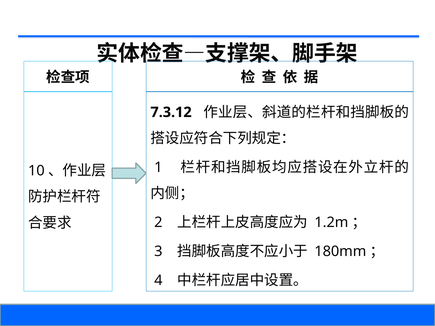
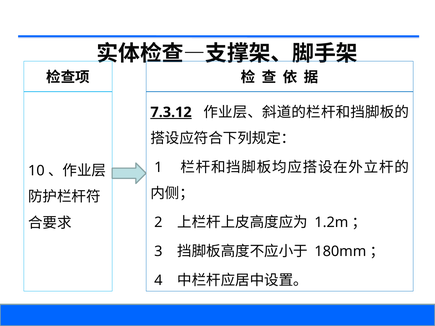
7.3.12 underline: none -> present
